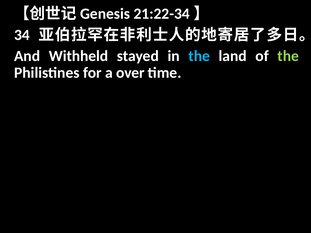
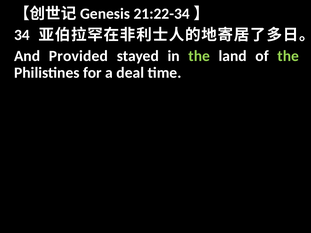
Withheld: Withheld -> Provided
the at (199, 56) colour: light blue -> light green
over: over -> deal
